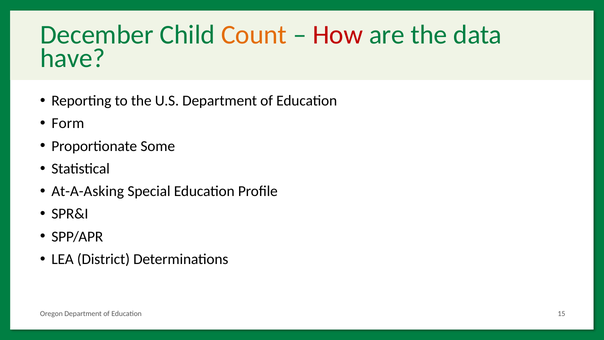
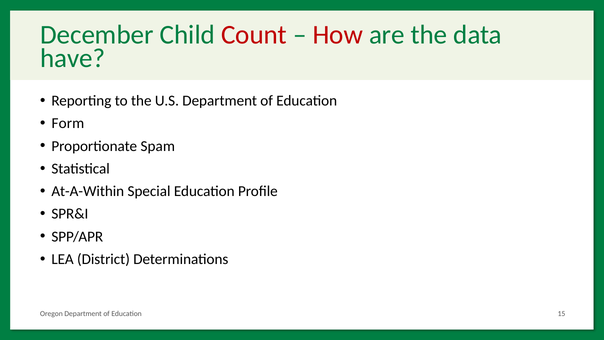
Count colour: orange -> red
Some: Some -> Spam
At-A-Asking: At-A-Asking -> At-A-Within
